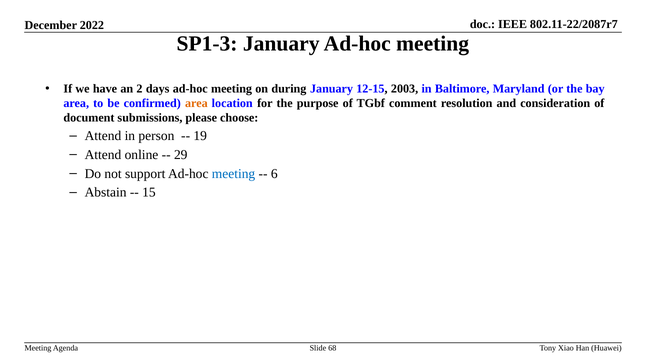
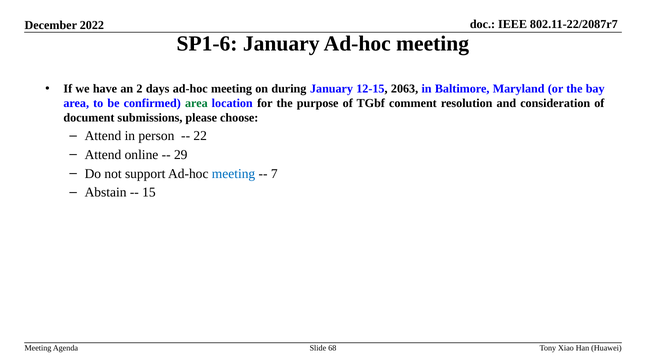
SP1-3: SP1-3 -> SP1-6
2003: 2003 -> 2063
area at (196, 103) colour: orange -> green
19: 19 -> 22
6: 6 -> 7
